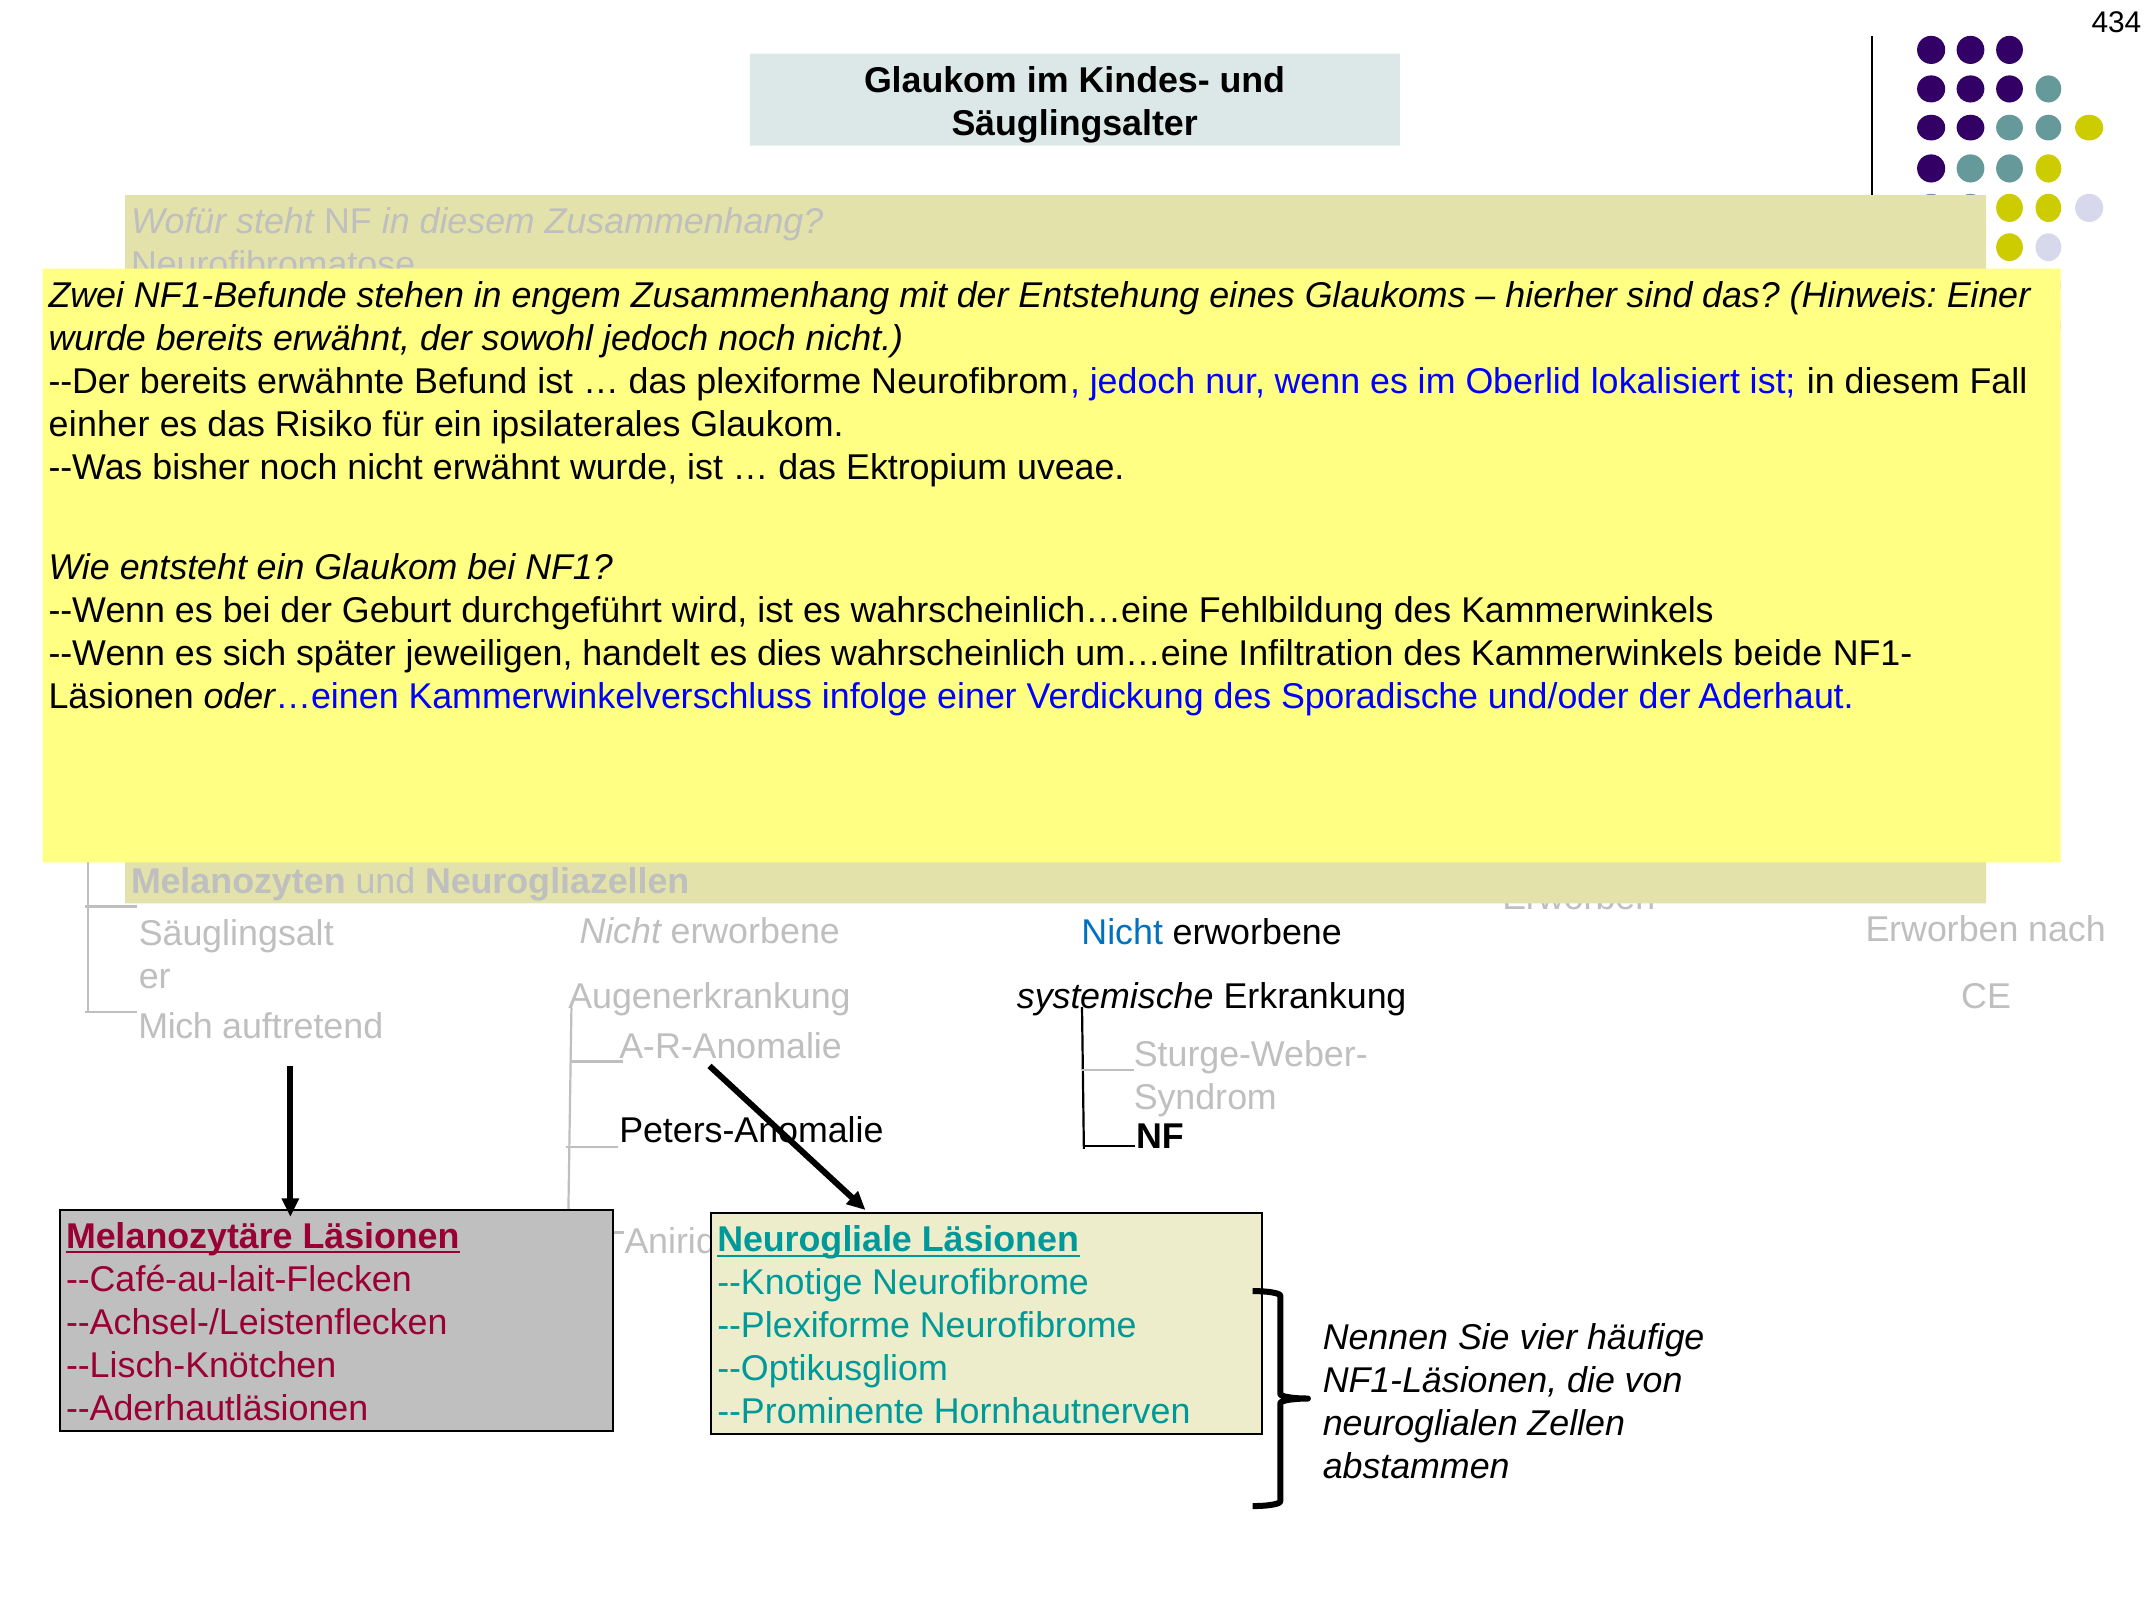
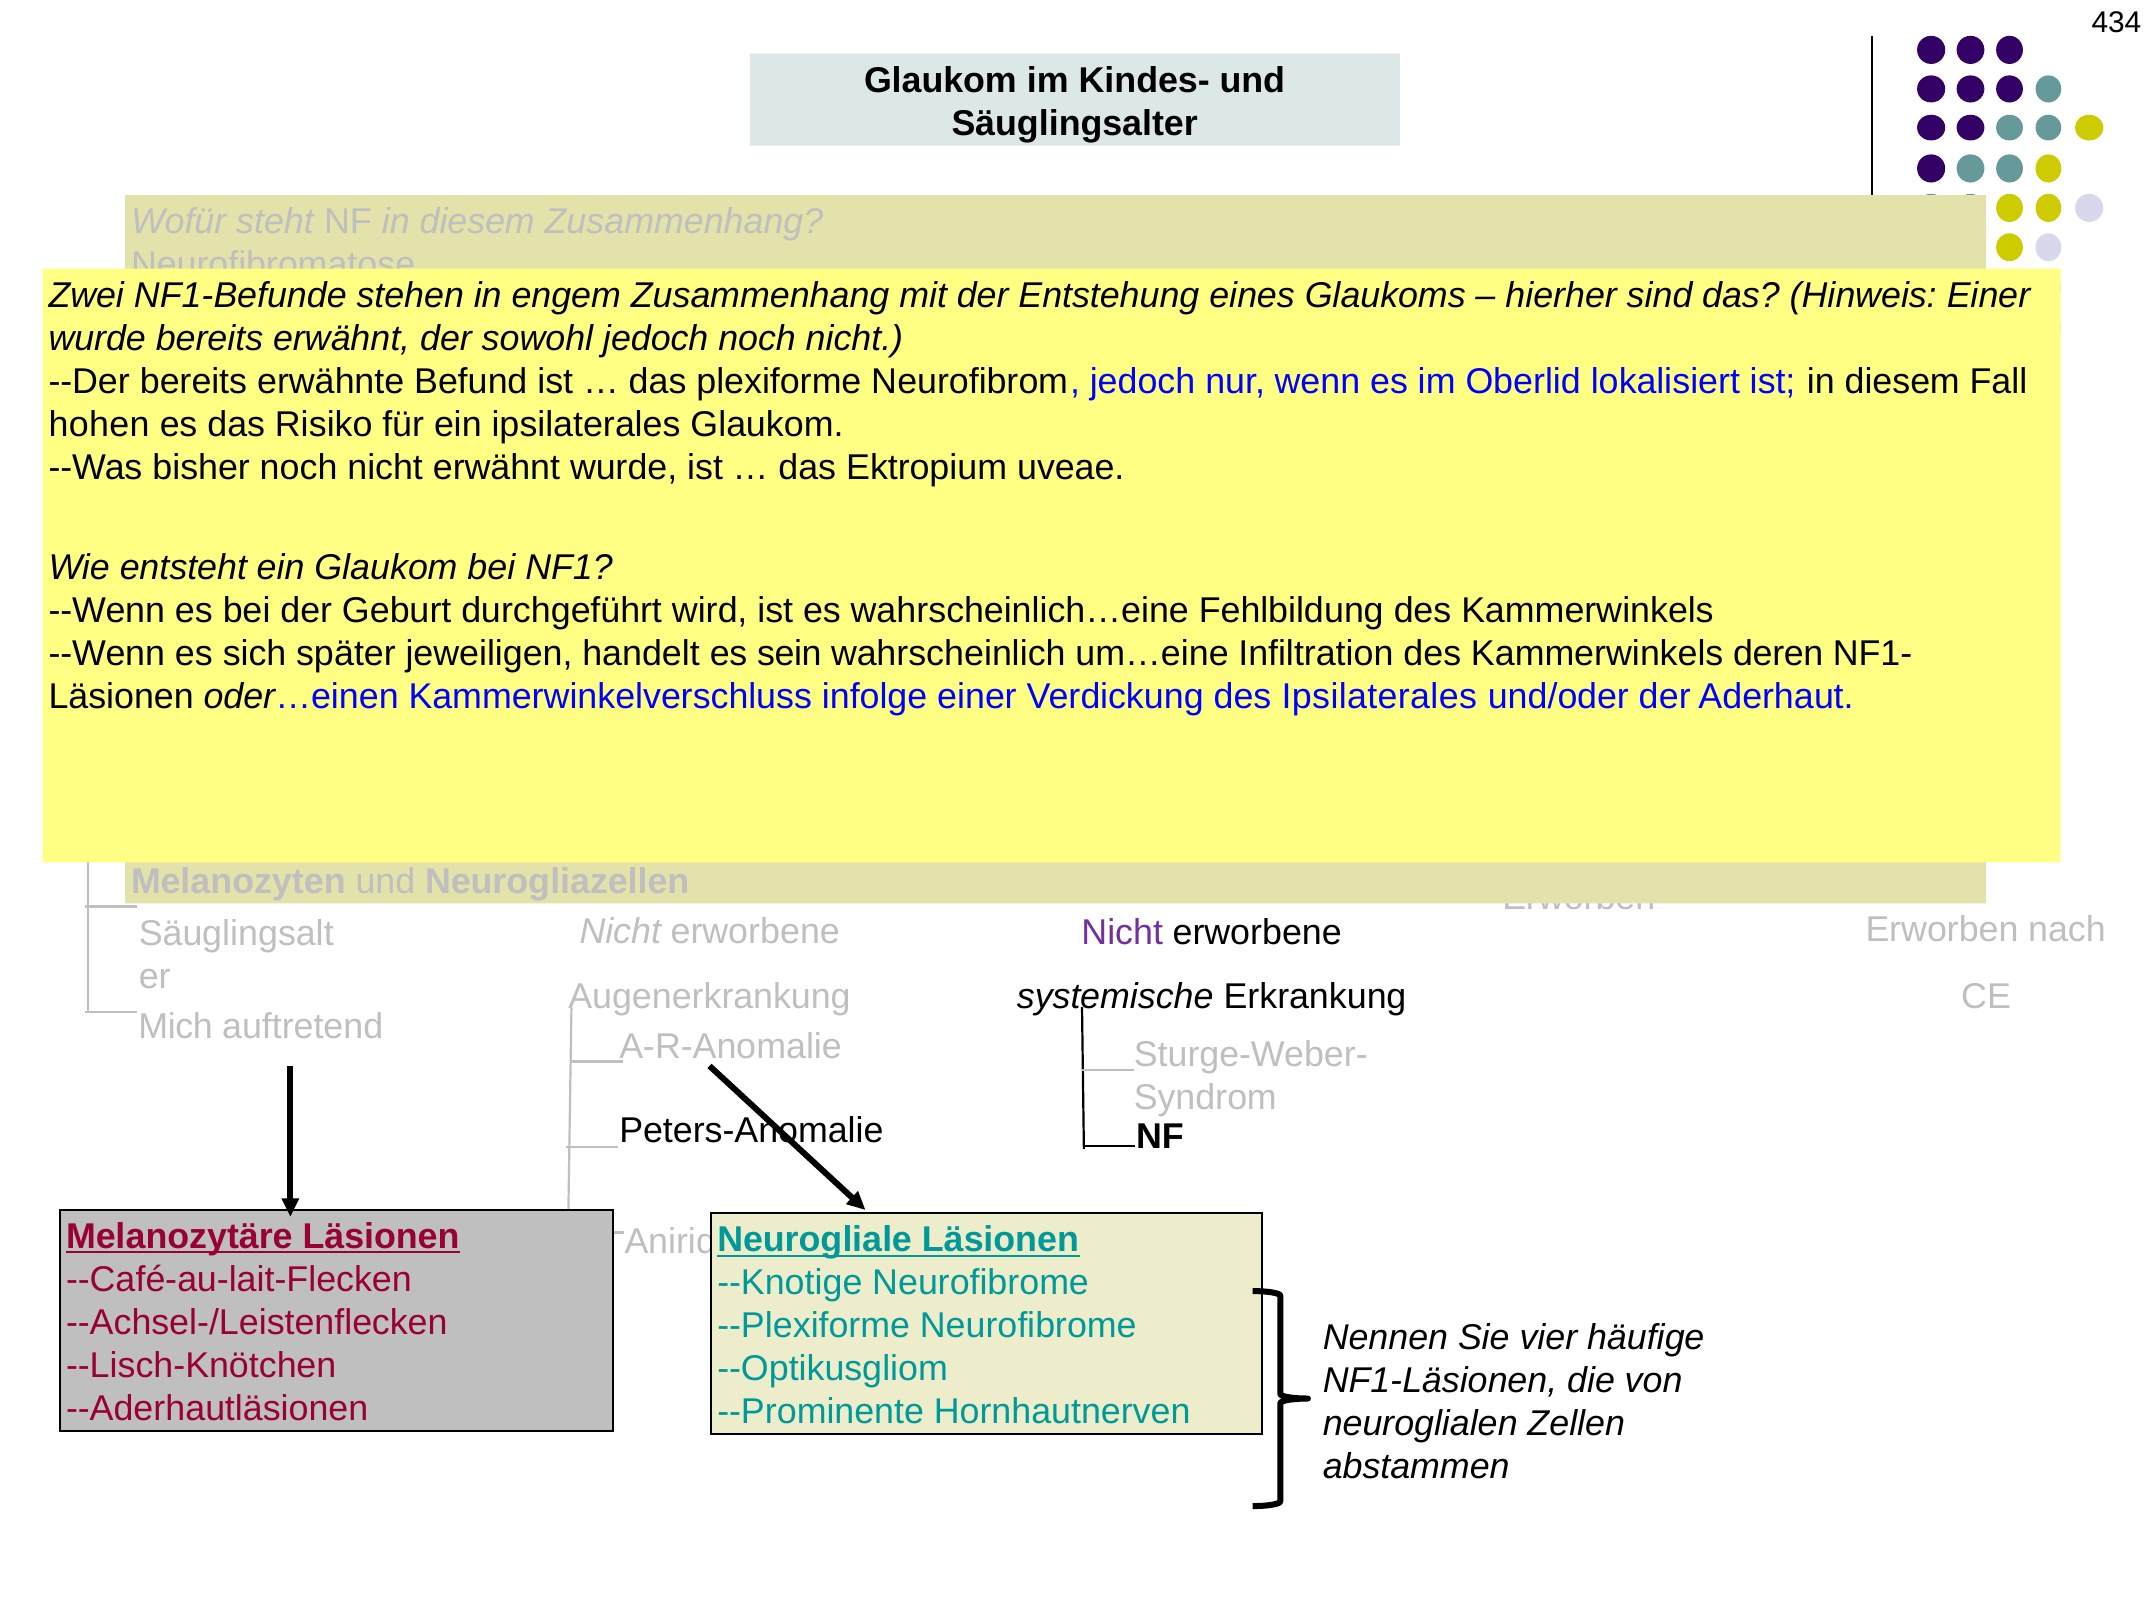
einher: einher -> hohen
dies: dies -> sein
Kammerwinkels beide: beide -> deren
des Sporadische: Sporadische -> Ipsilaterales
Nicht at (1122, 932) colour: blue -> purple
